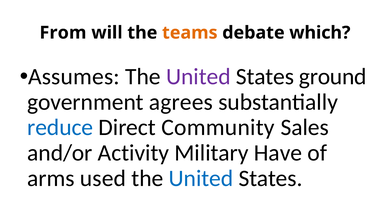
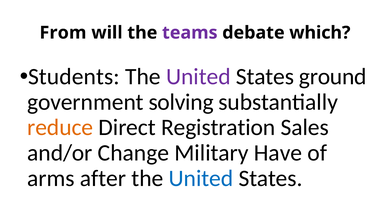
teams colour: orange -> purple
Assumes: Assumes -> Students
agrees: agrees -> solving
reduce colour: blue -> orange
Community: Community -> Registration
Activity: Activity -> Change
used: used -> after
